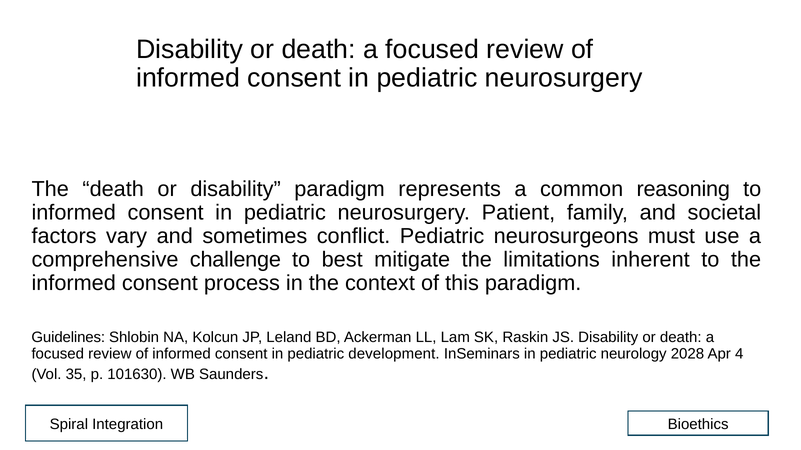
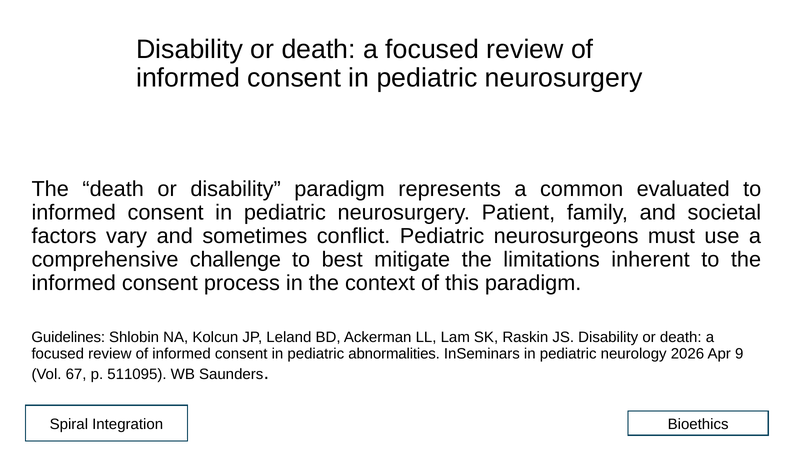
reasoning: reasoning -> evaluated
development: development -> abnormalities
2028: 2028 -> 2026
4: 4 -> 9
35: 35 -> 67
101630: 101630 -> 511095
